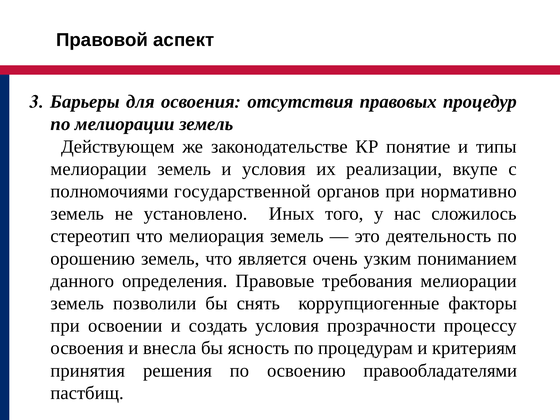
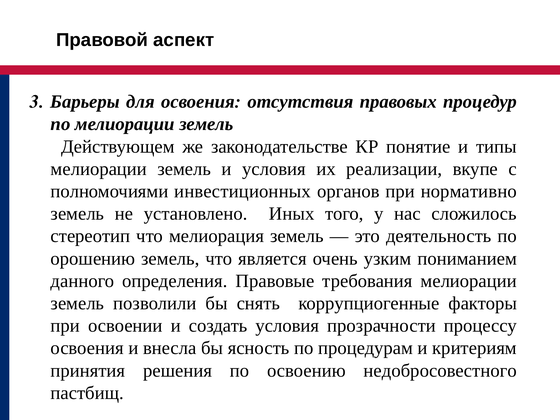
государственной: государственной -> инвестиционных
правообладателями: правообладателями -> недобросовестного
